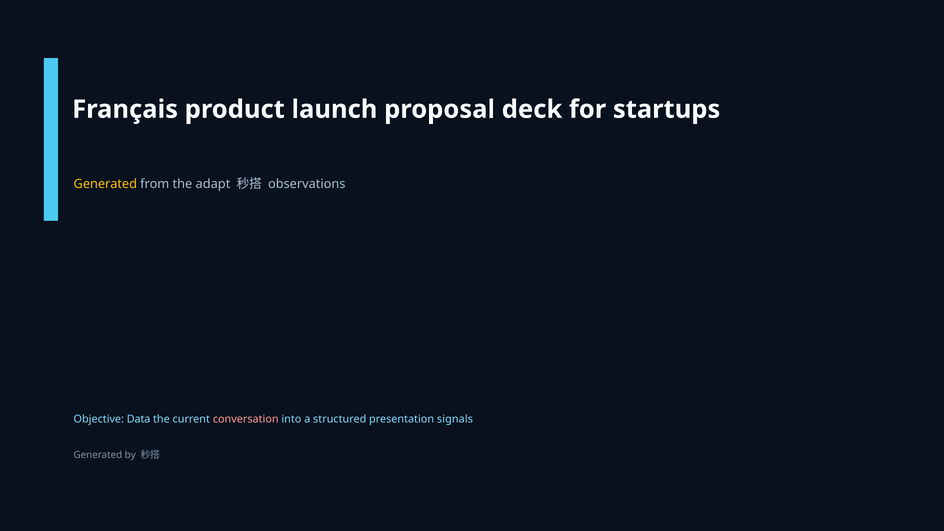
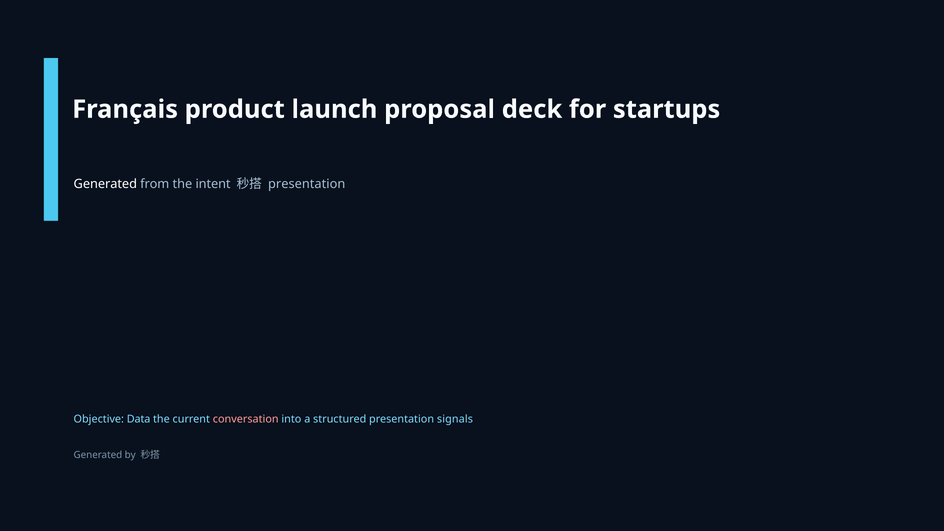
Generated at (105, 184) colour: yellow -> white
adapt: adapt -> intent
observations at (307, 184): observations -> presentation
